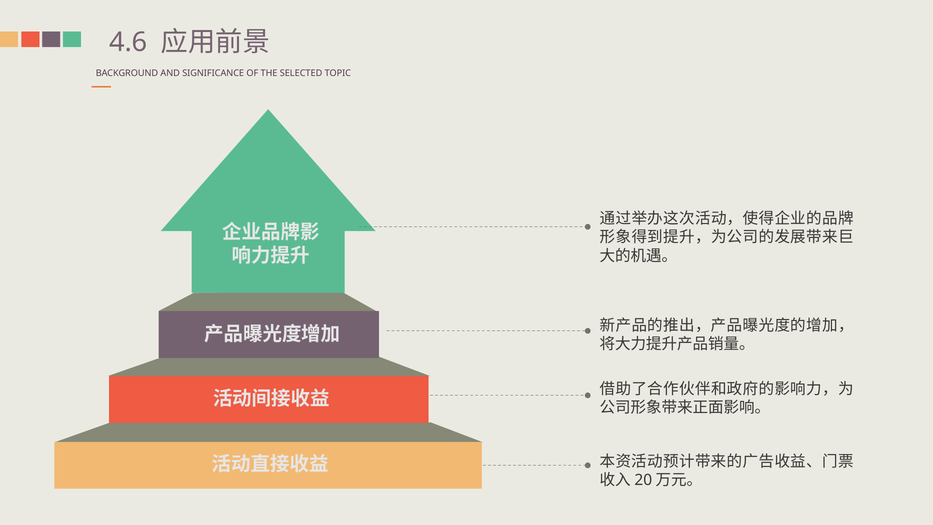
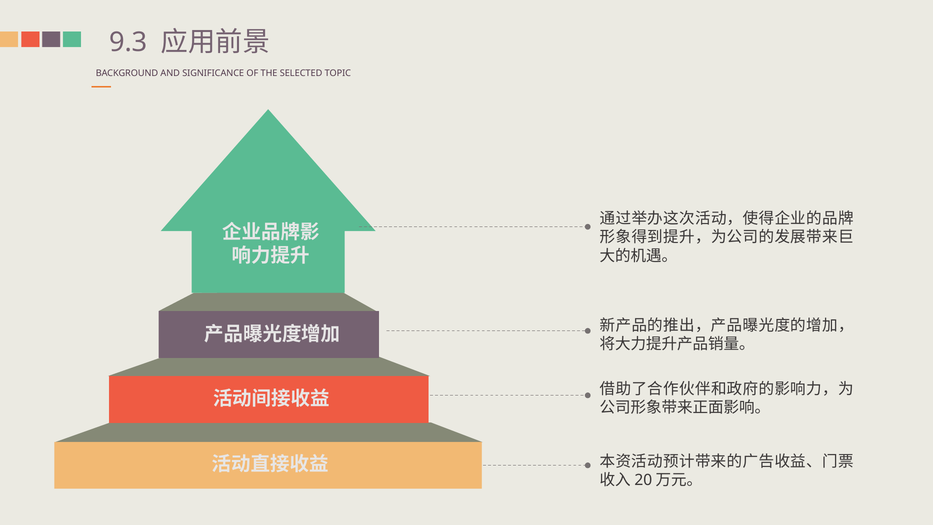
4.6: 4.6 -> 9.3
